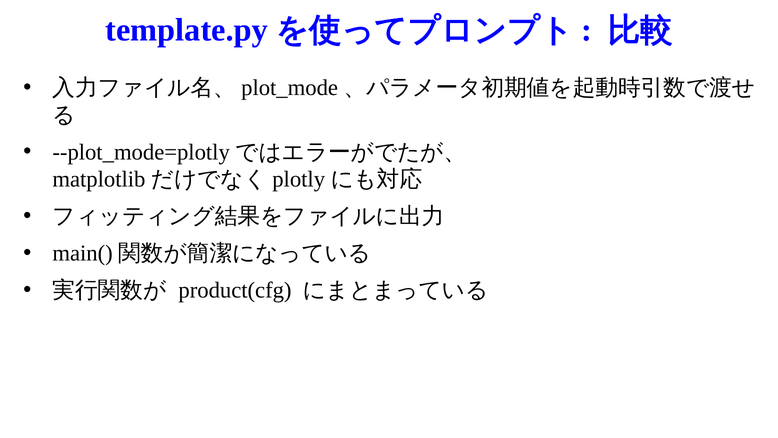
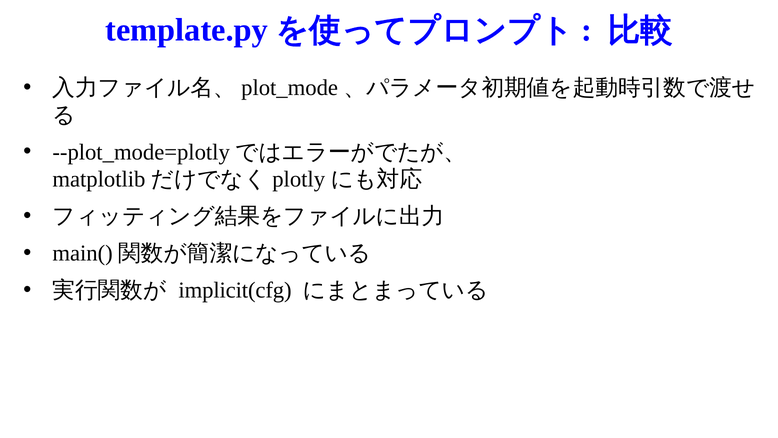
product(cfg: product(cfg -> implicit(cfg
